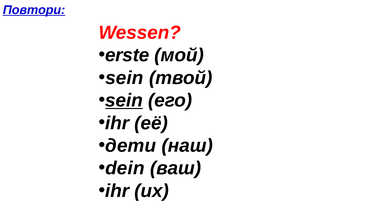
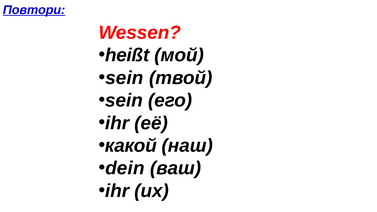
erste: erste -> heißt
sein at (124, 100) underline: present -> none
дети: дети -> какой
